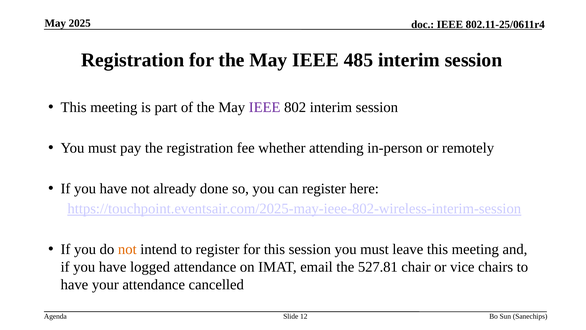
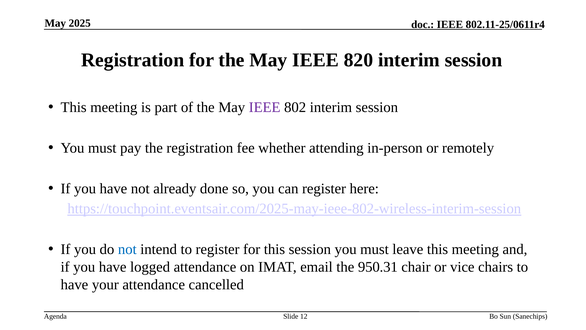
485: 485 -> 820
not at (127, 249) colour: orange -> blue
527.81: 527.81 -> 950.31
